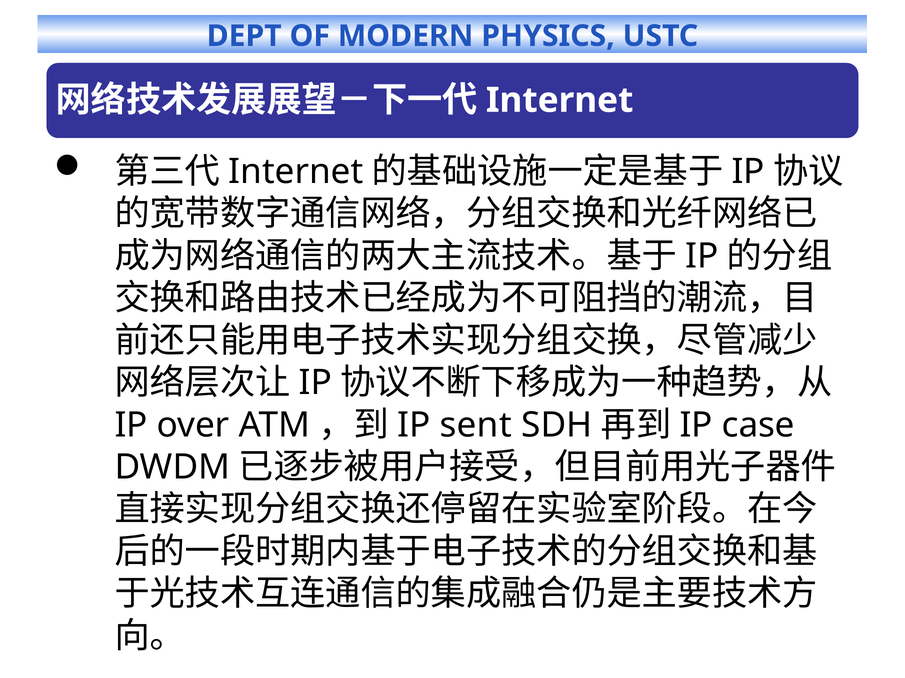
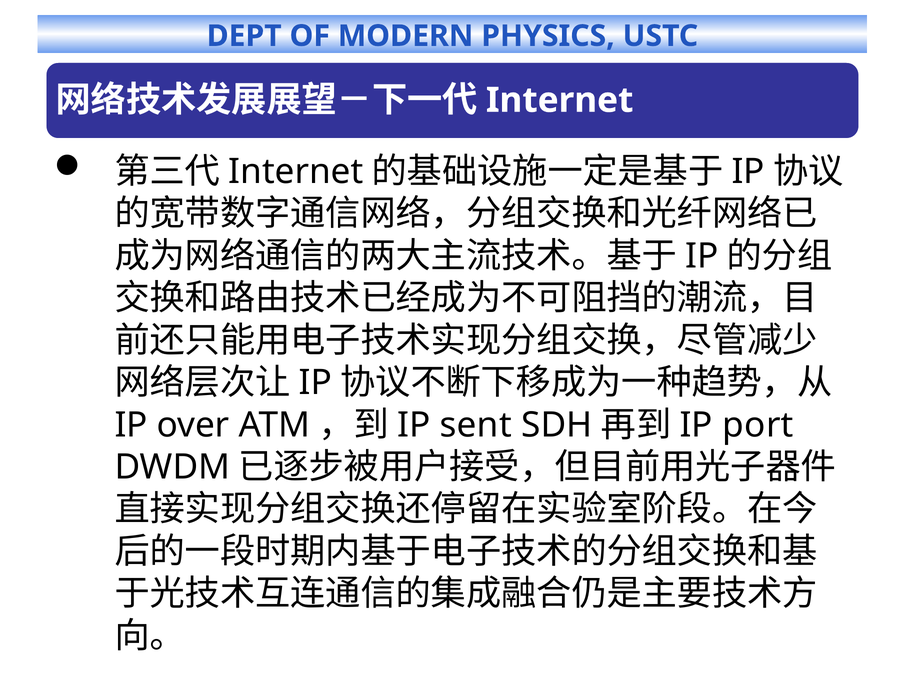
case: case -> port
